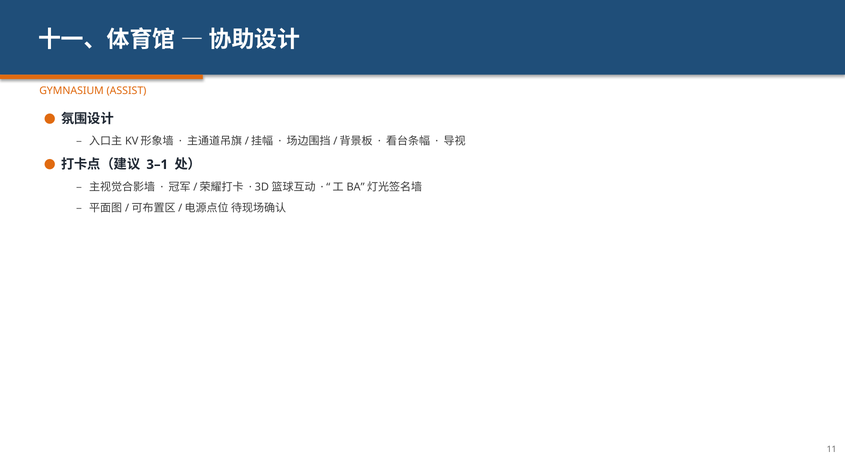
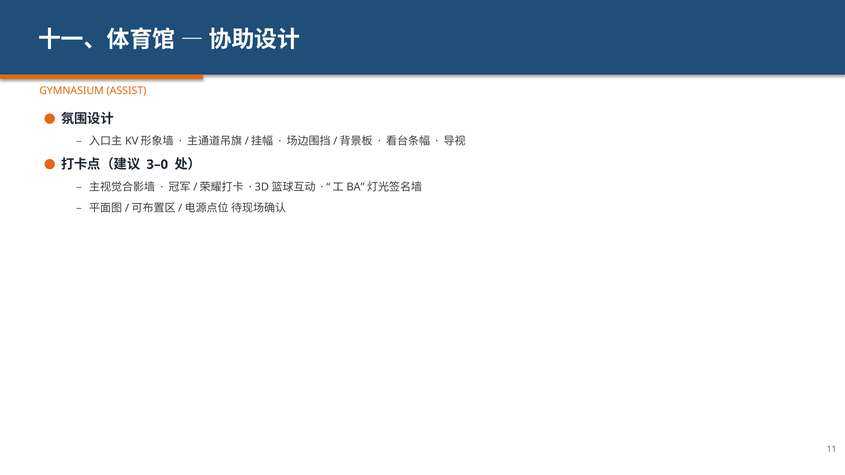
3–1: 3–1 -> 3–0
